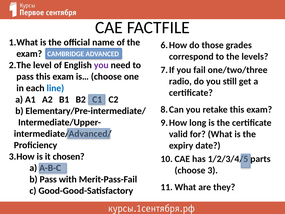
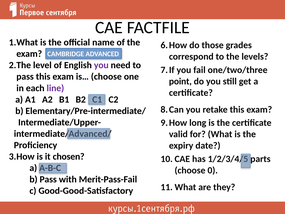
radio: radio -> point
line colour: blue -> purple
3: 3 -> 0
